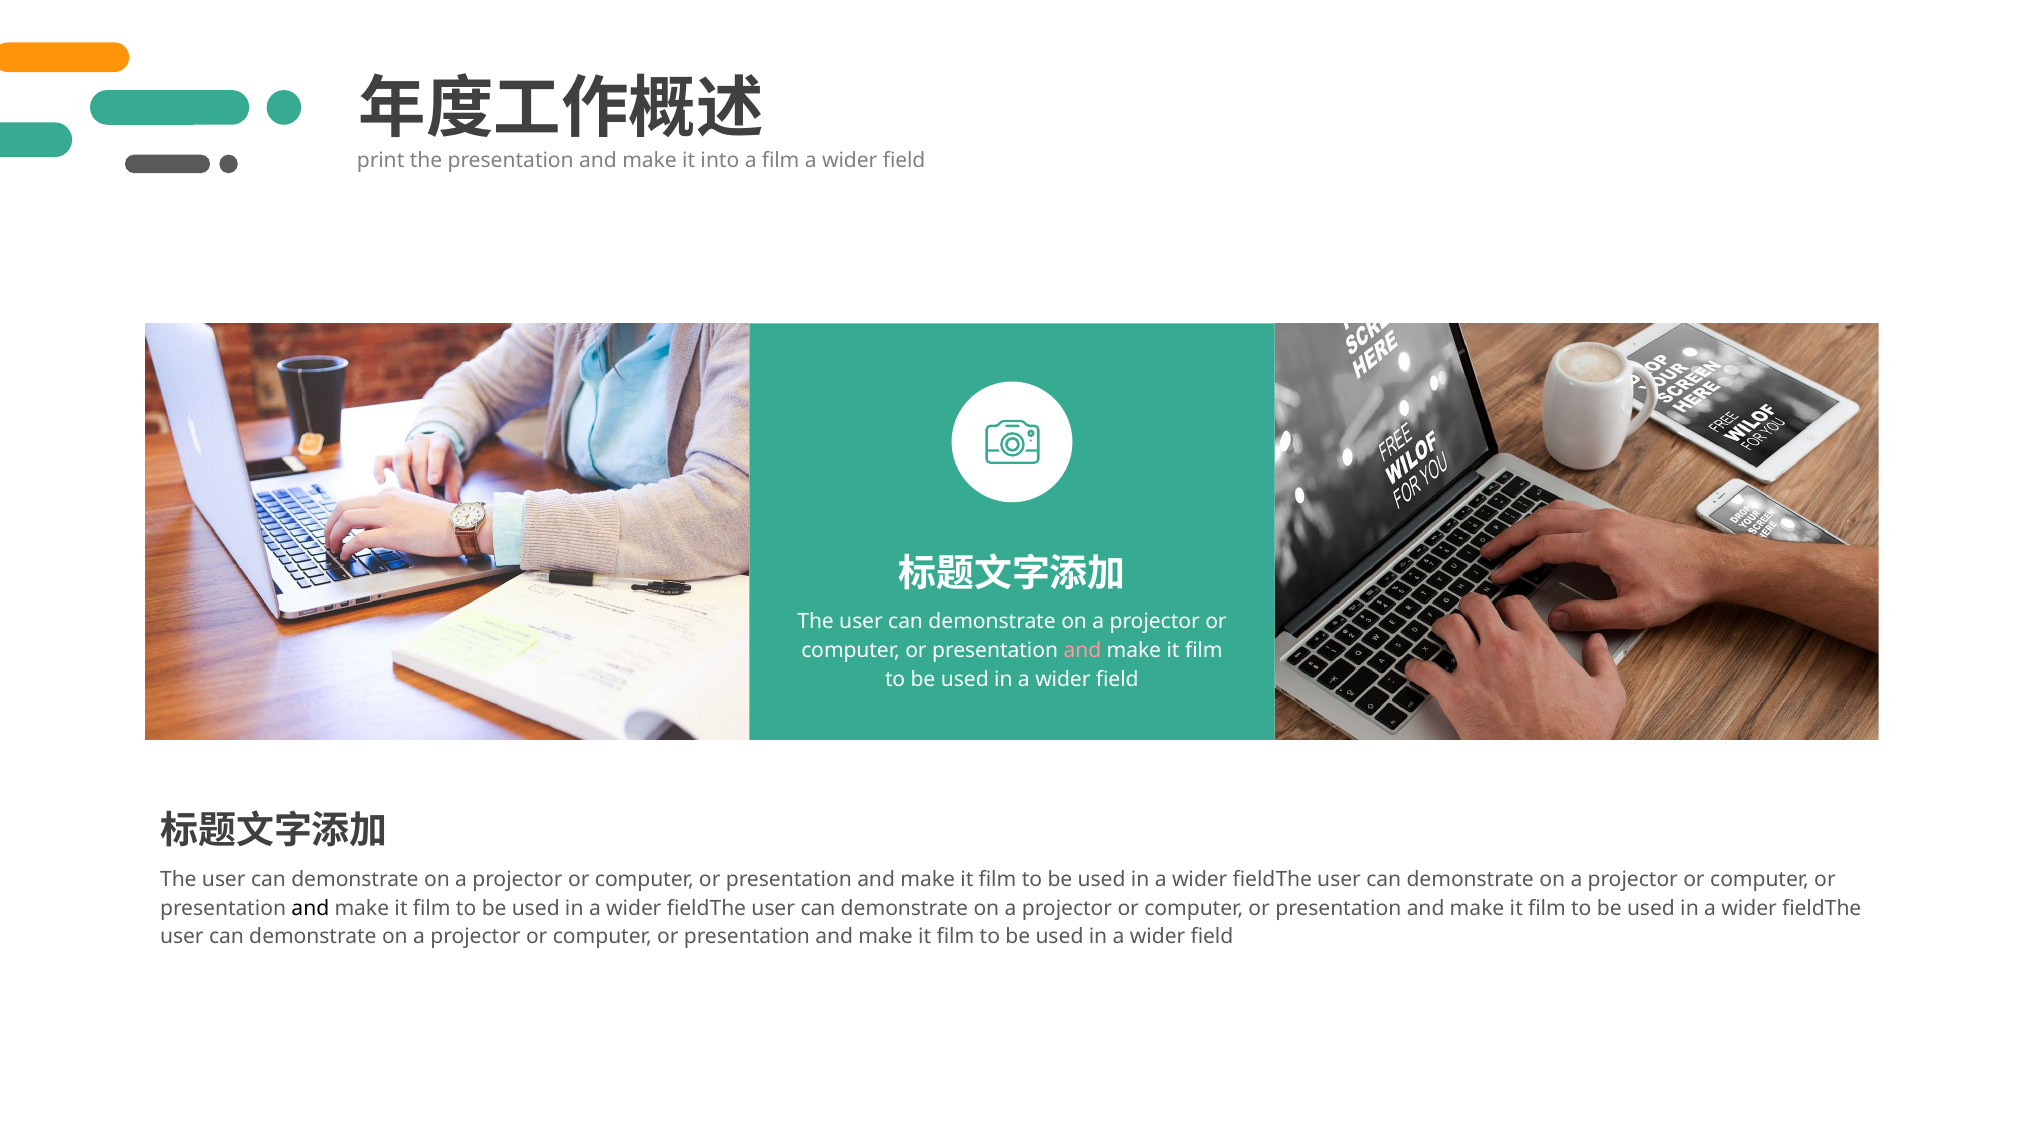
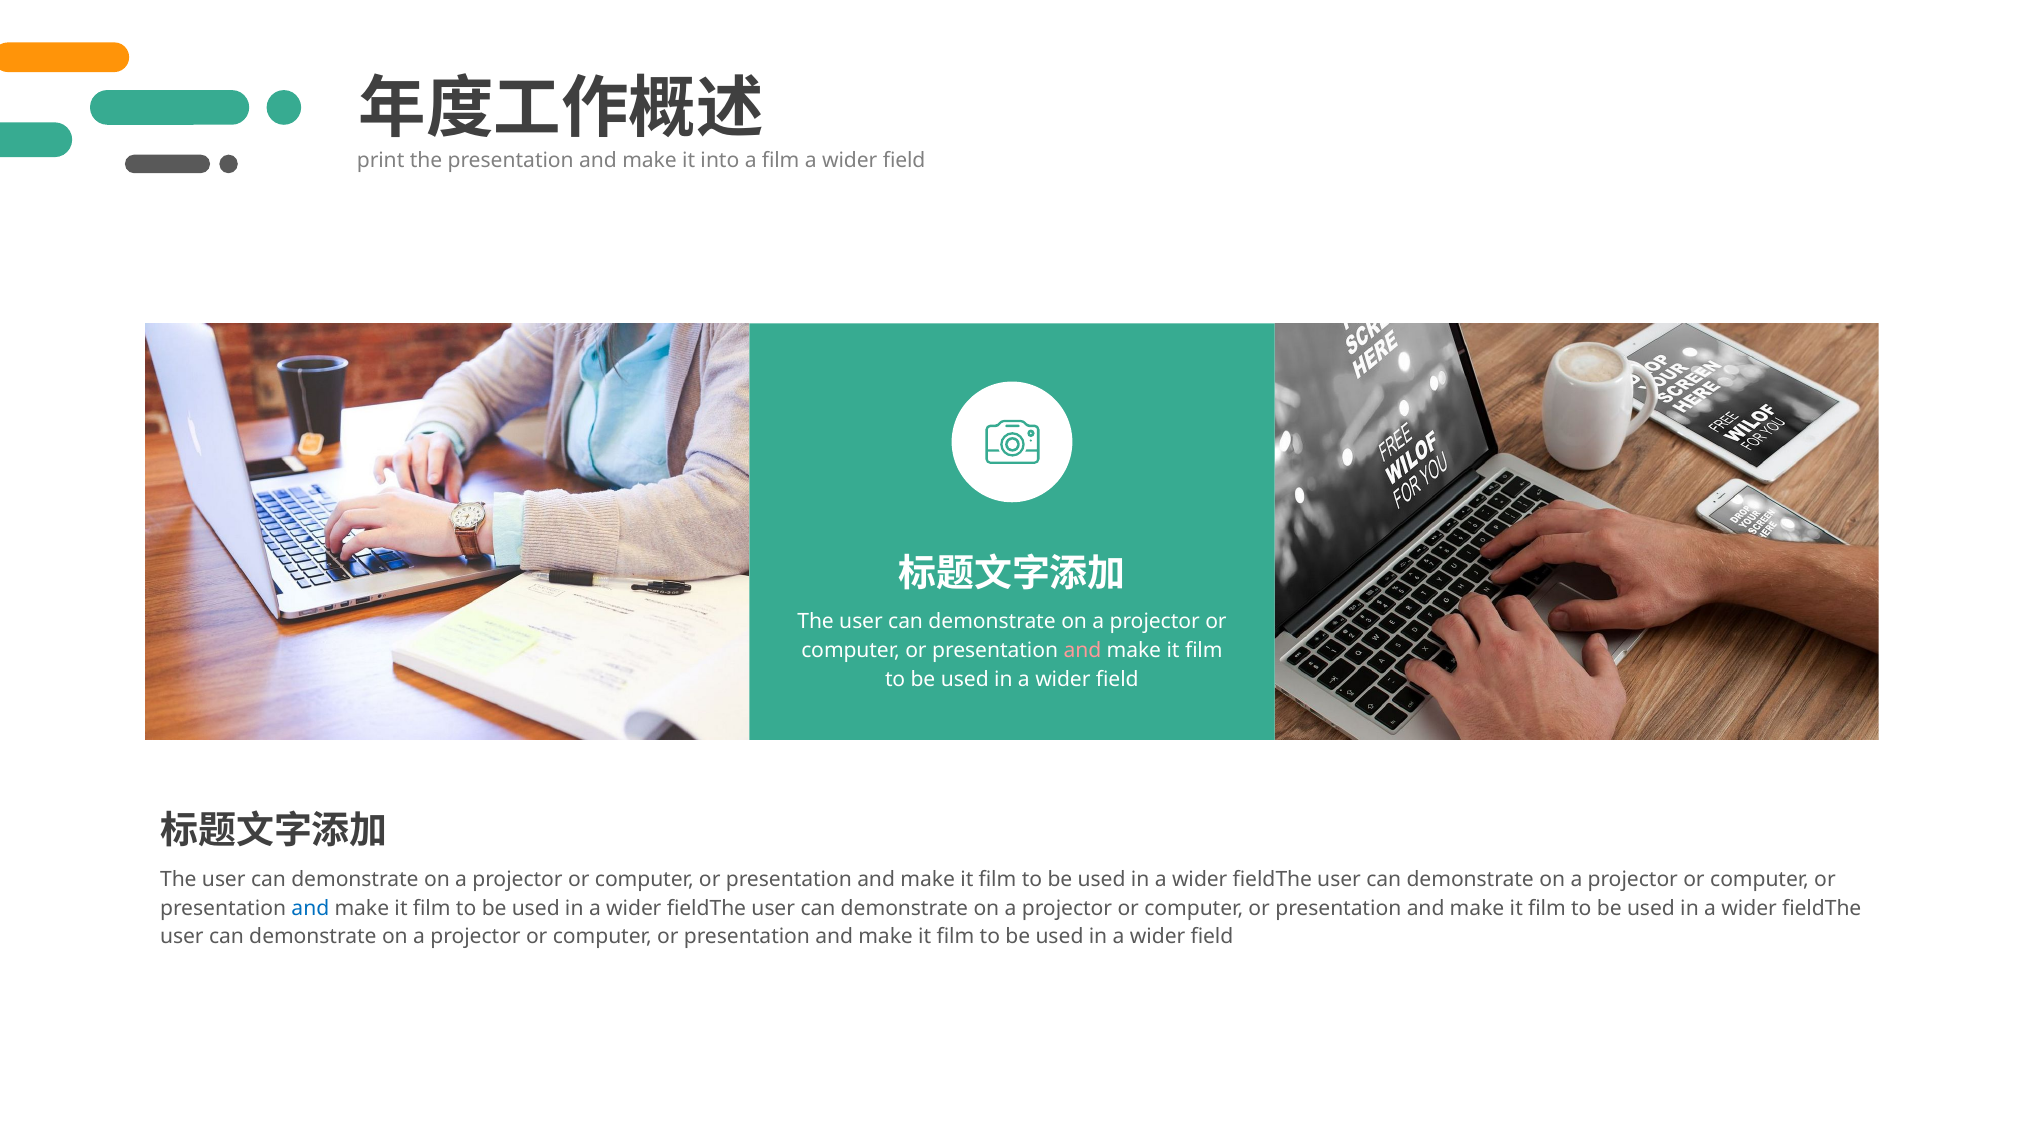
and at (310, 909) colour: black -> blue
